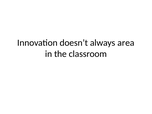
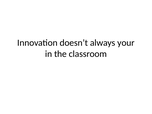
area: area -> your
